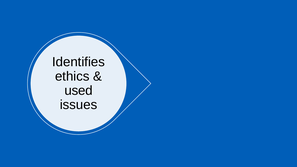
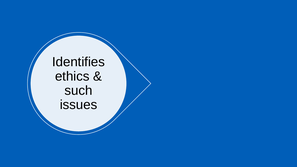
used: used -> such
